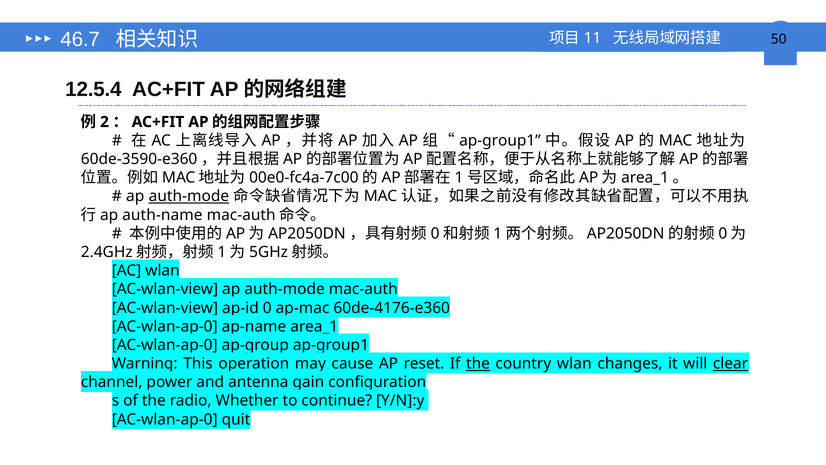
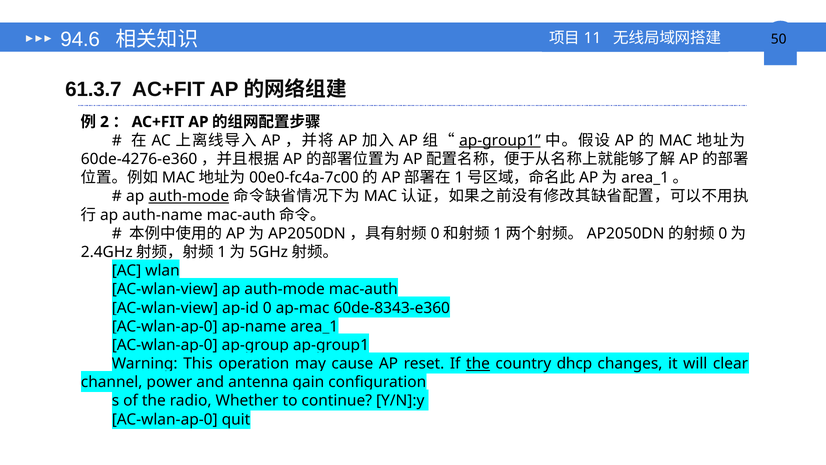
46.7: 46.7 -> 94.6
12.5.4: 12.5.4 -> 61.3.7
ap-group1 at (500, 140) underline: none -> present
60de-3590-e360: 60de-3590-e360 -> 60de-4276-e360
60de-4176-e360: 60de-4176-e360 -> 60de-8343-e360
country wlan: wlan -> dhcp
clear underline: present -> none
